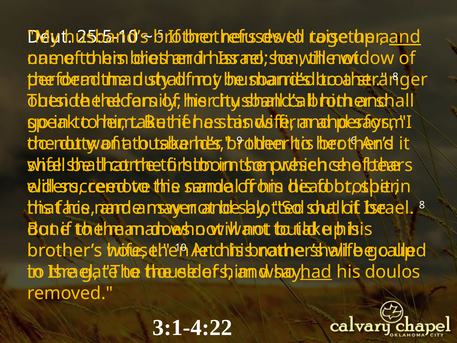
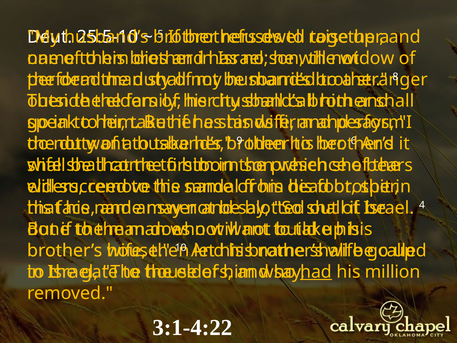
and at (405, 37) underline: present -> none
8 at (422, 205): 8 -> 4
doulos: doulos -> million
